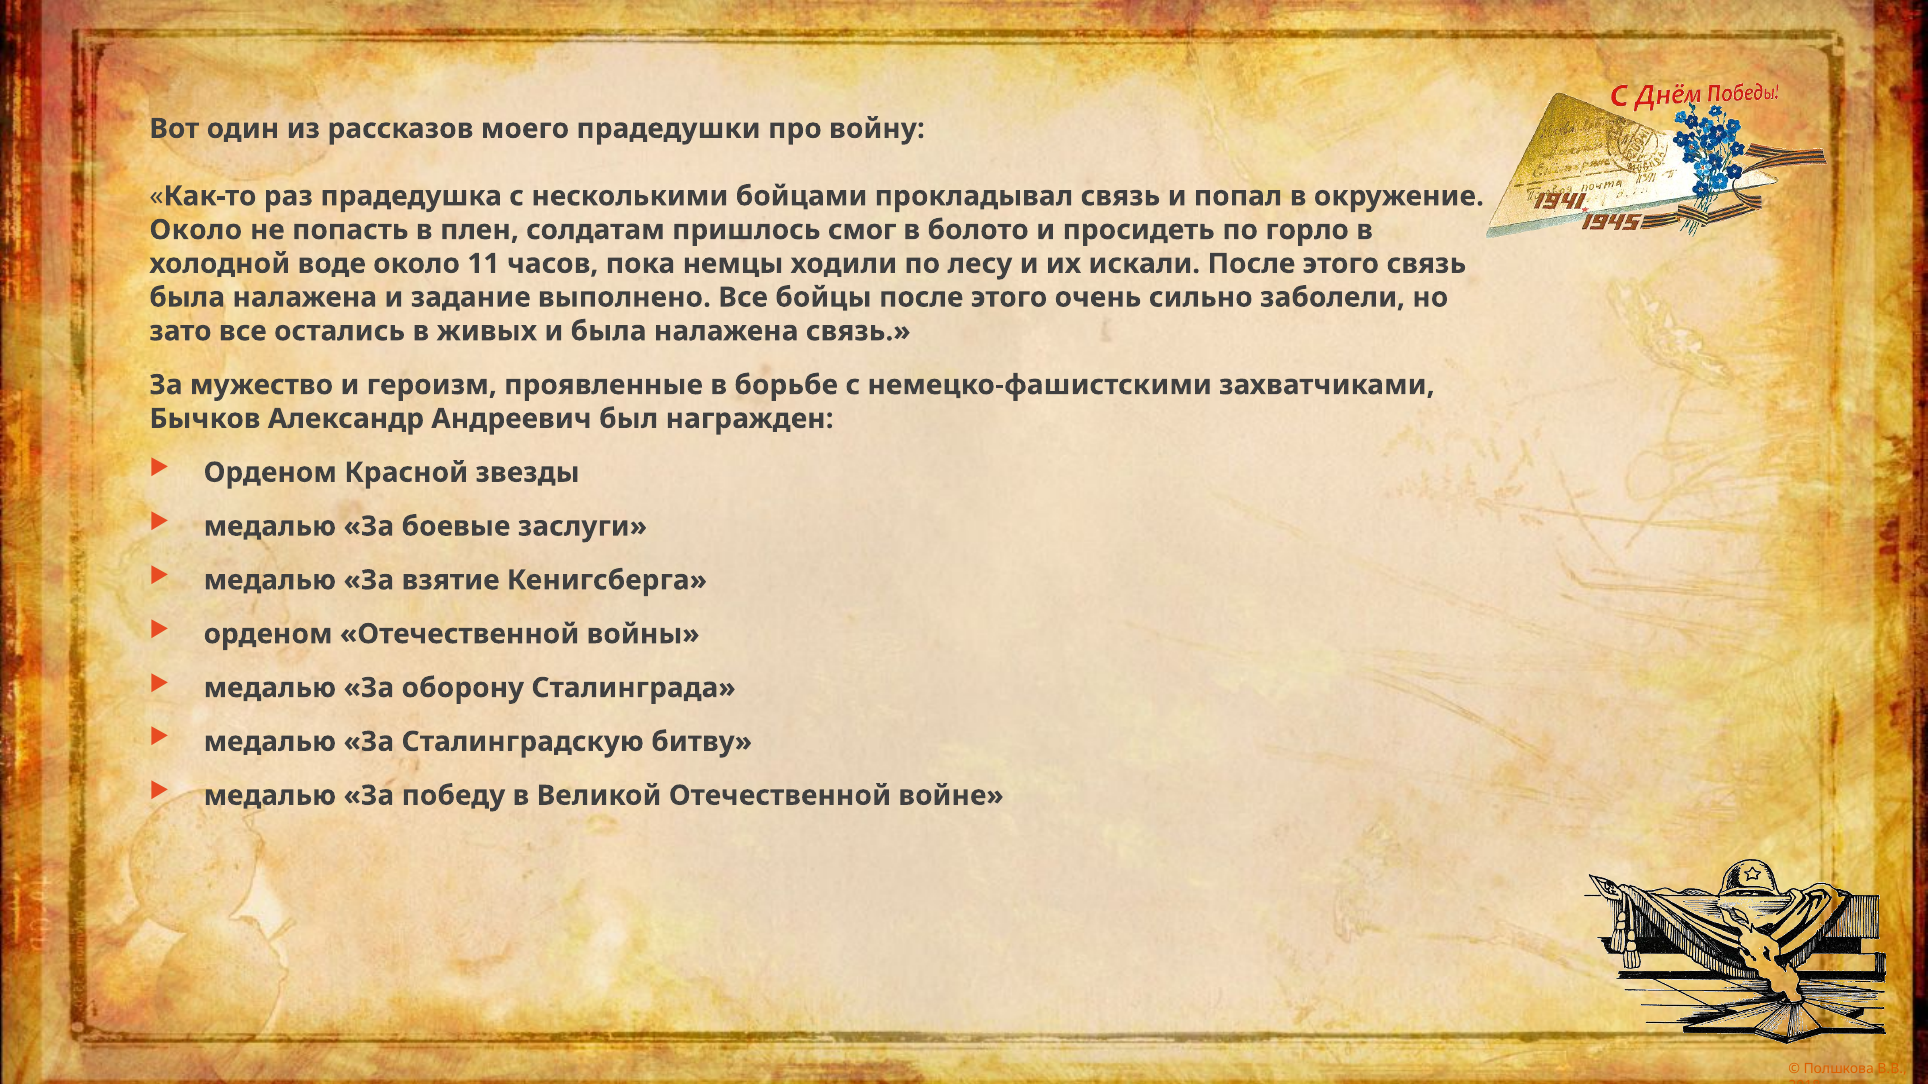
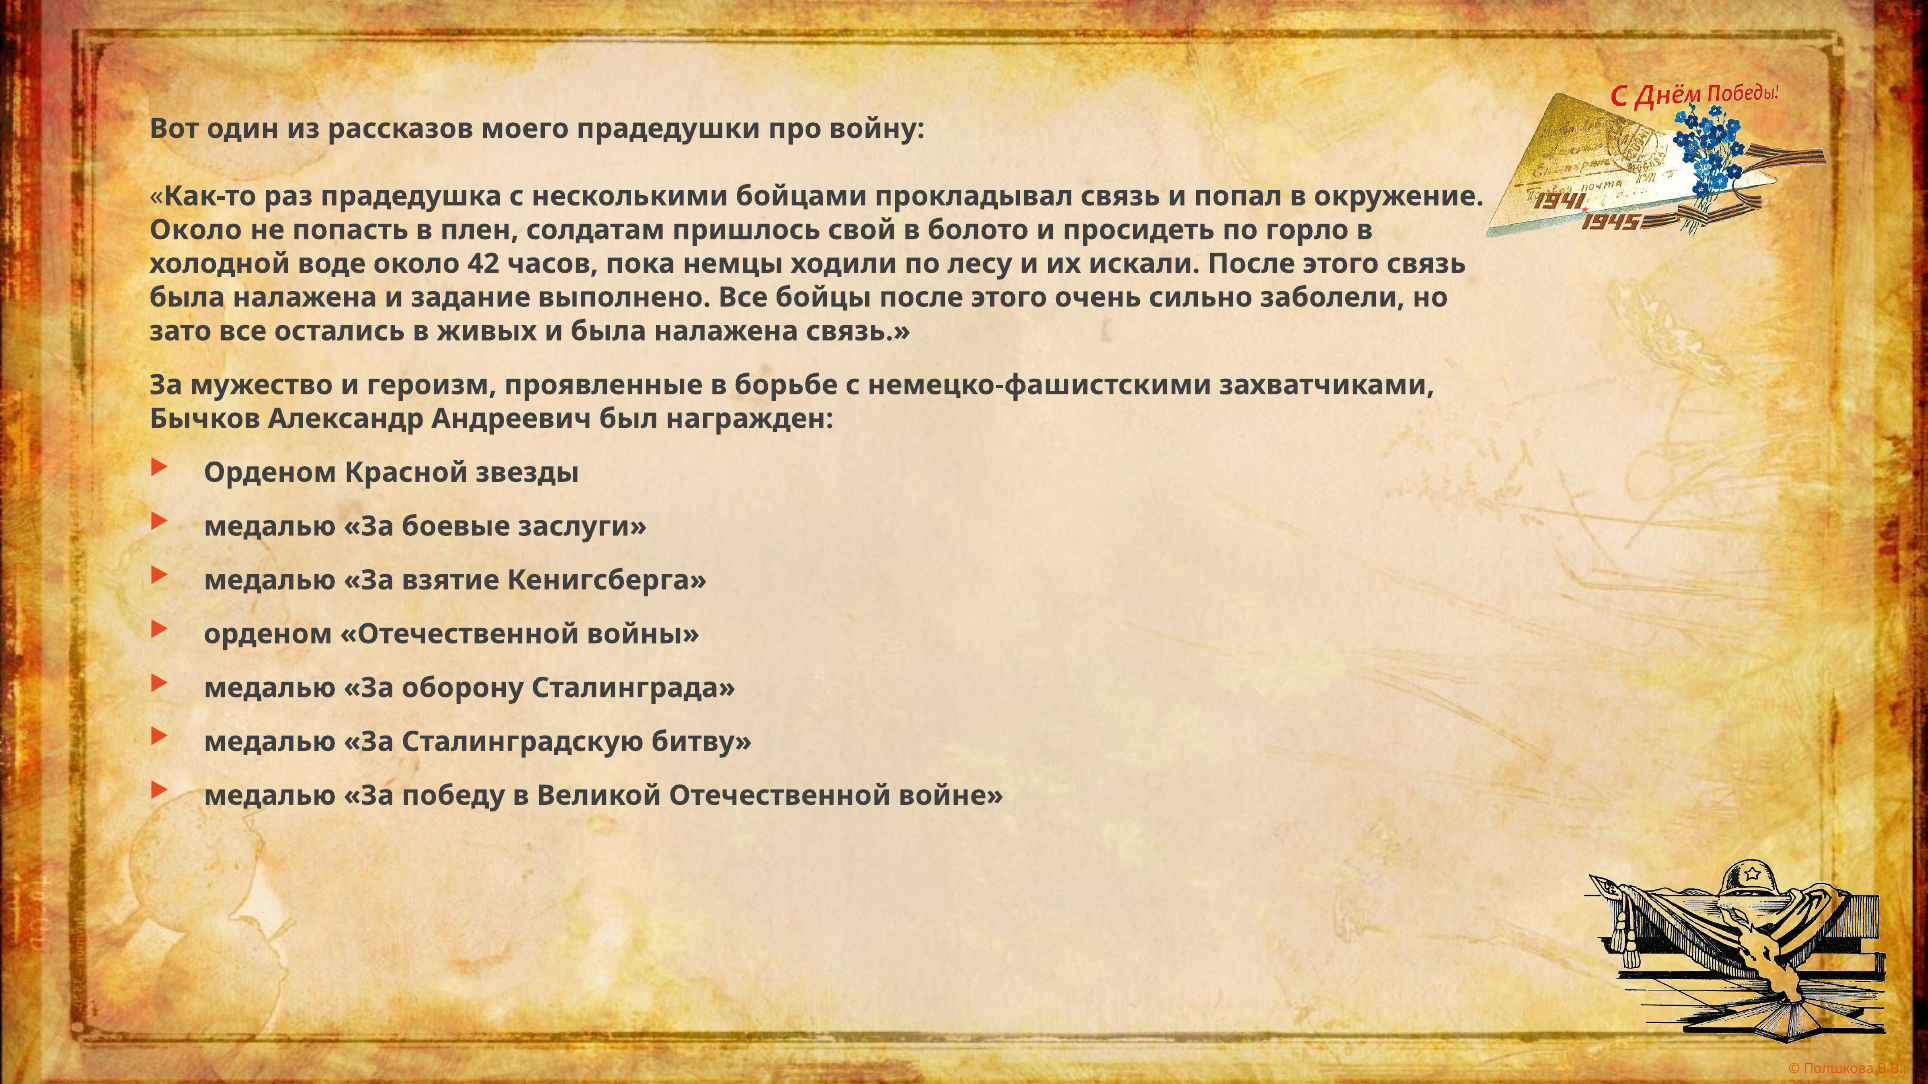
смог: смог -> свой
11: 11 -> 42
